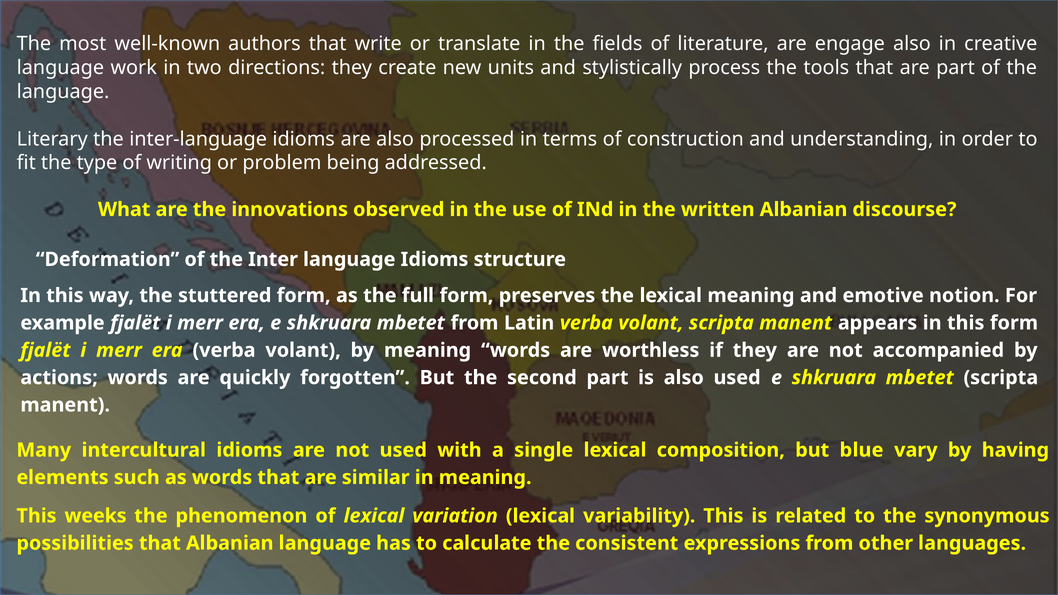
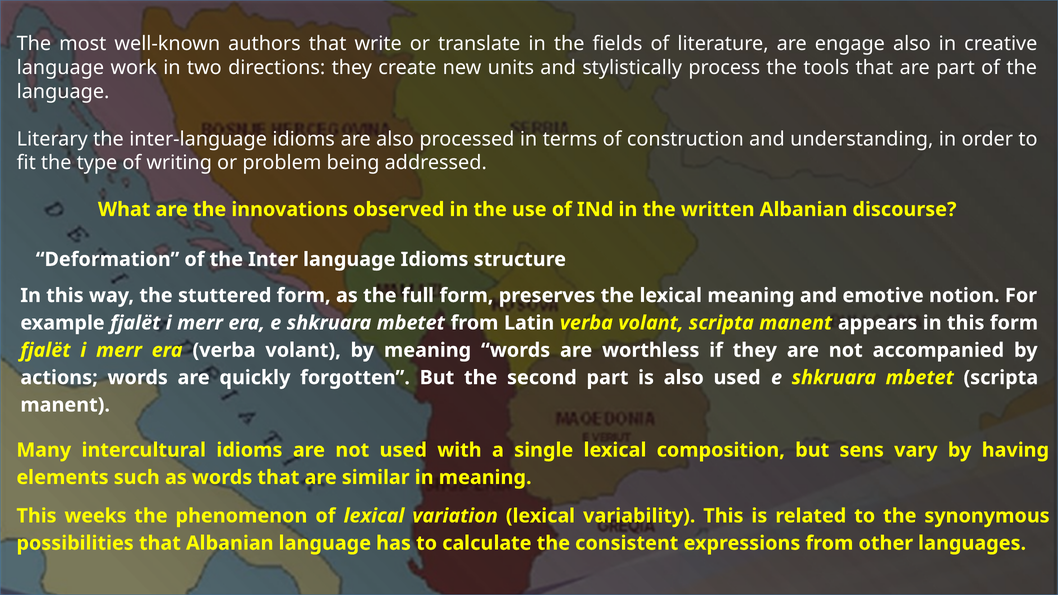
blue: blue -> sens
